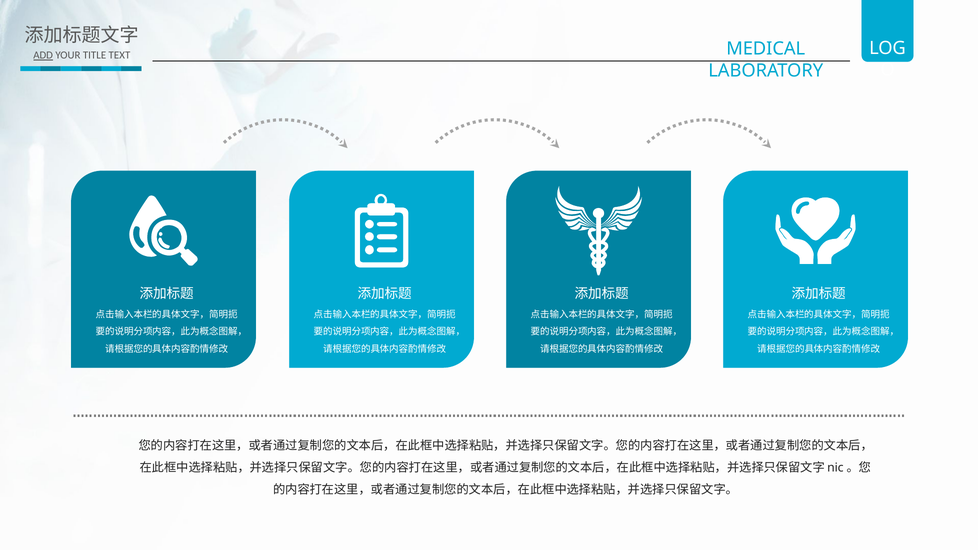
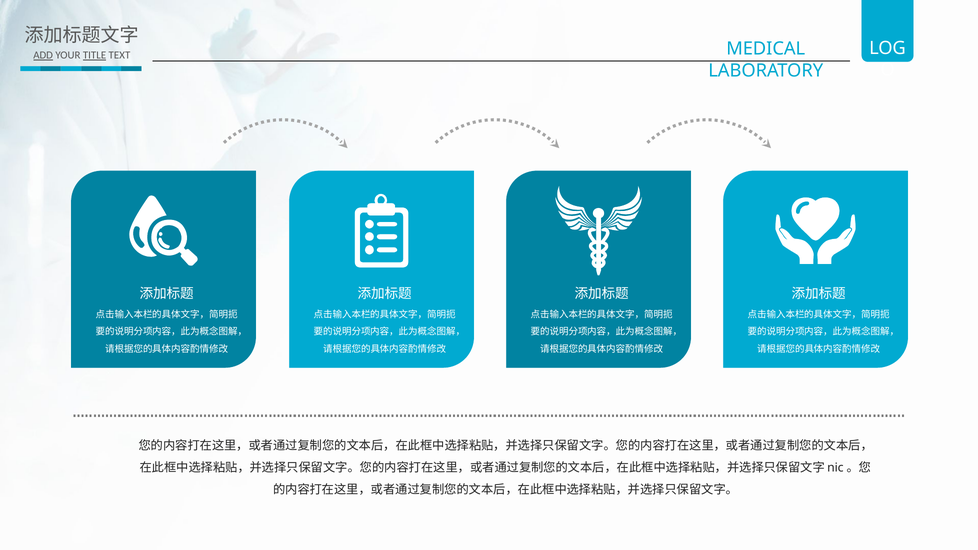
TITLE underline: none -> present
